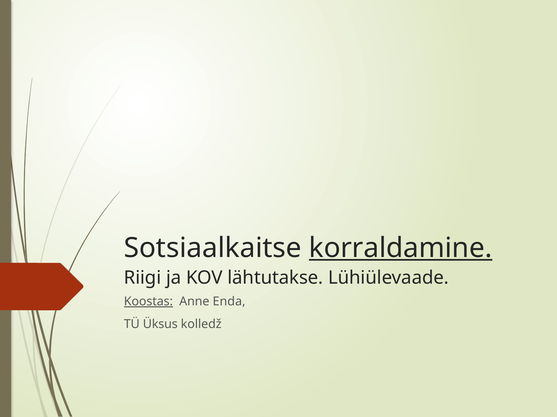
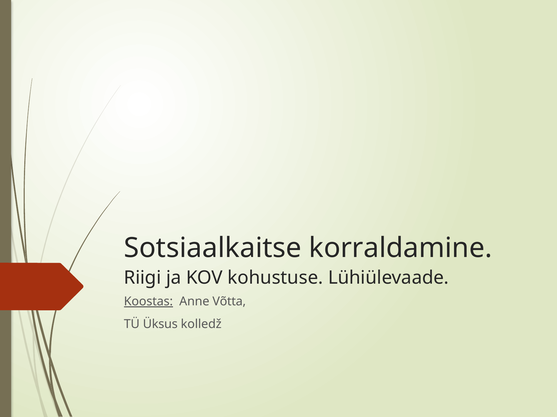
korraldamine underline: present -> none
lähtutakse: lähtutakse -> kohustuse
Enda: Enda -> Võtta
